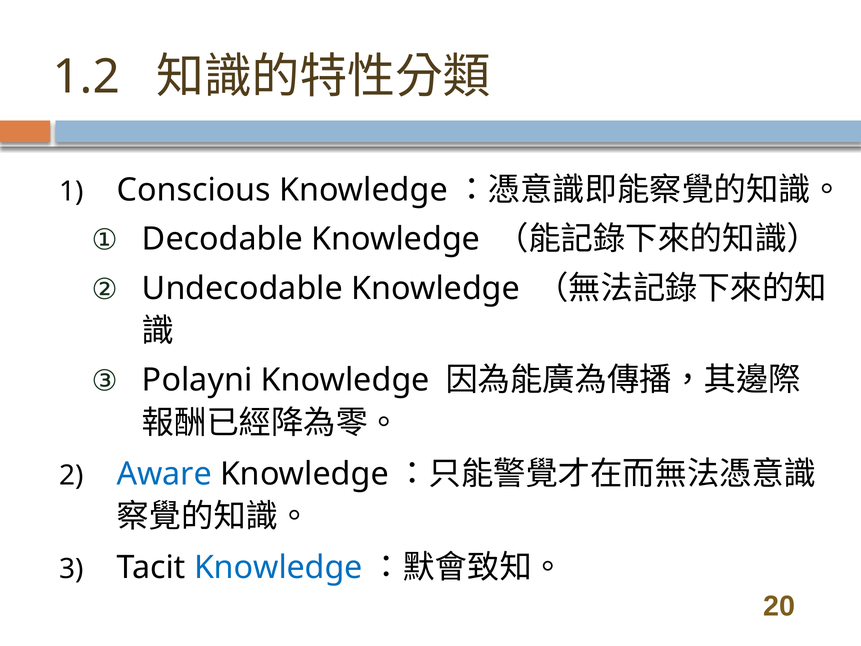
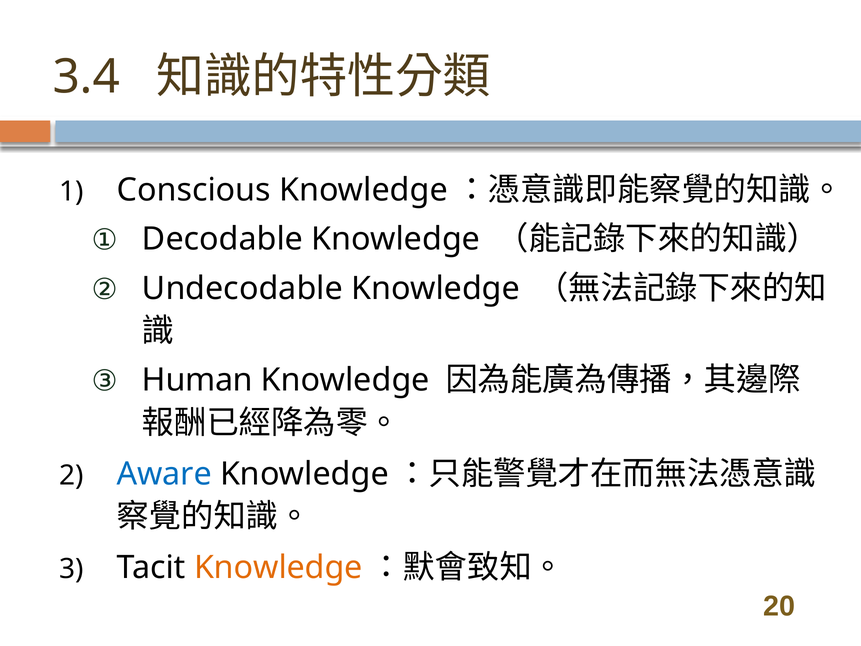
1.2: 1.2 -> 3.4
Polayni: Polayni -> Human
Knowledge at (278, 567) colour: blue -> orange
